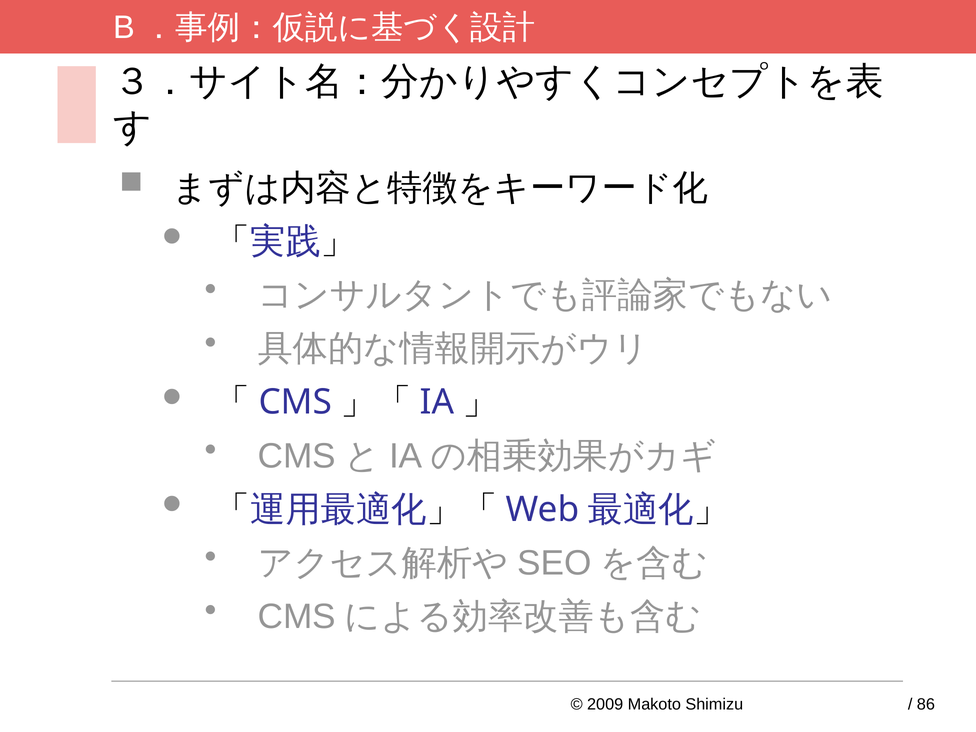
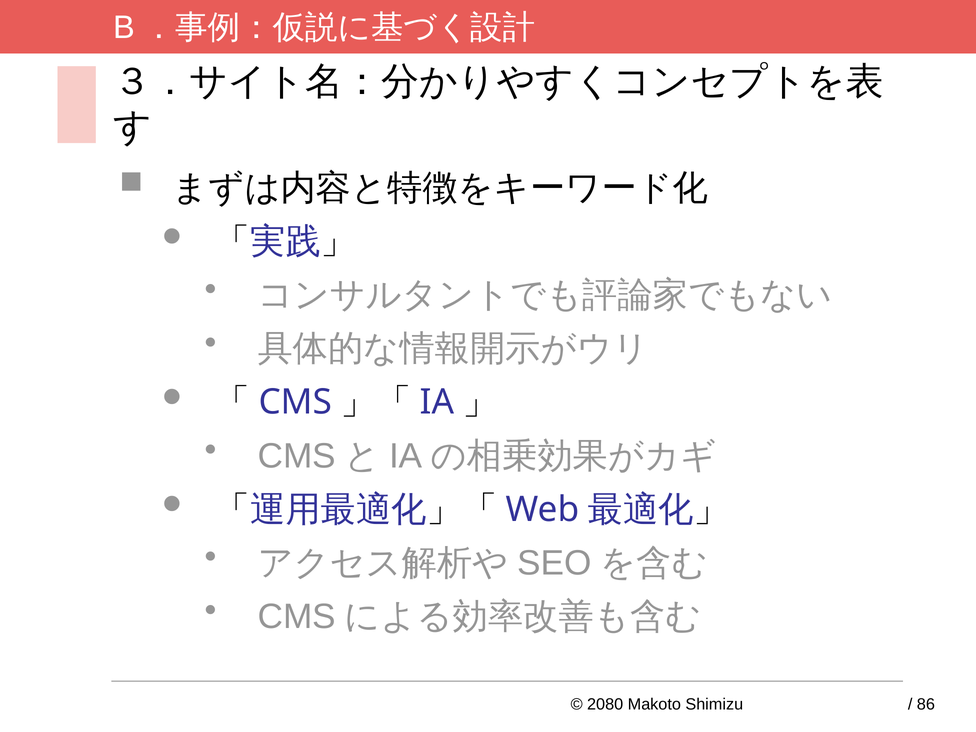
2009: 2009 -> 2080
